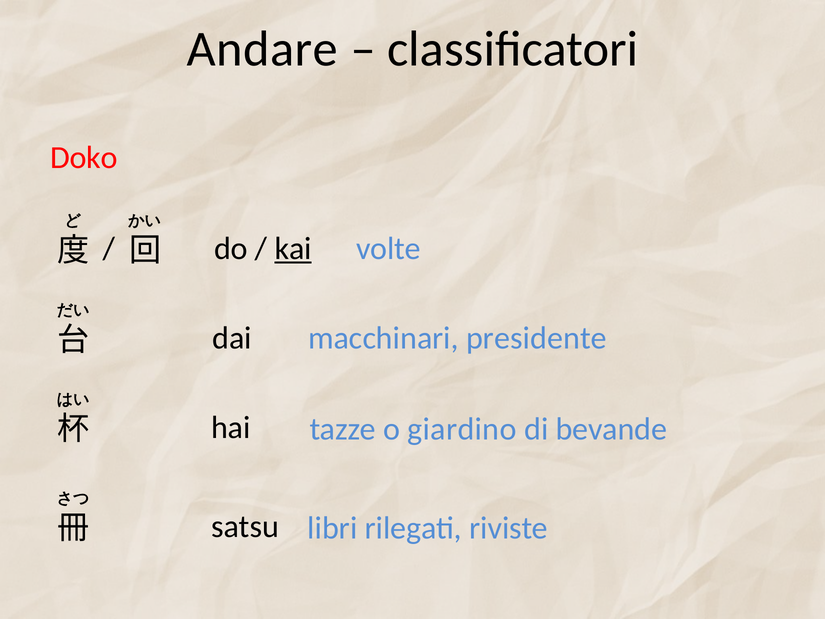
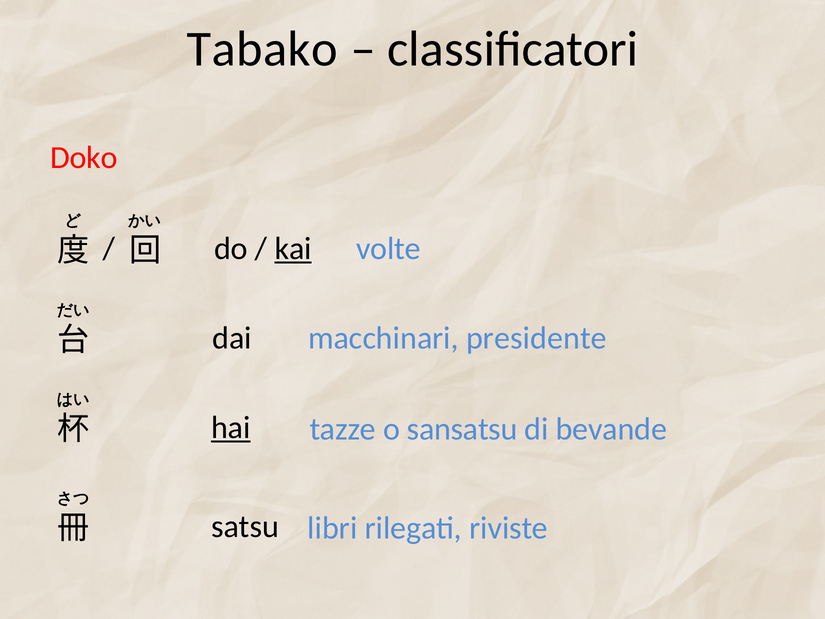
Andare: Andare -> Tabako
hai underline: none -> present
giardino: giardino -> sansatsu
